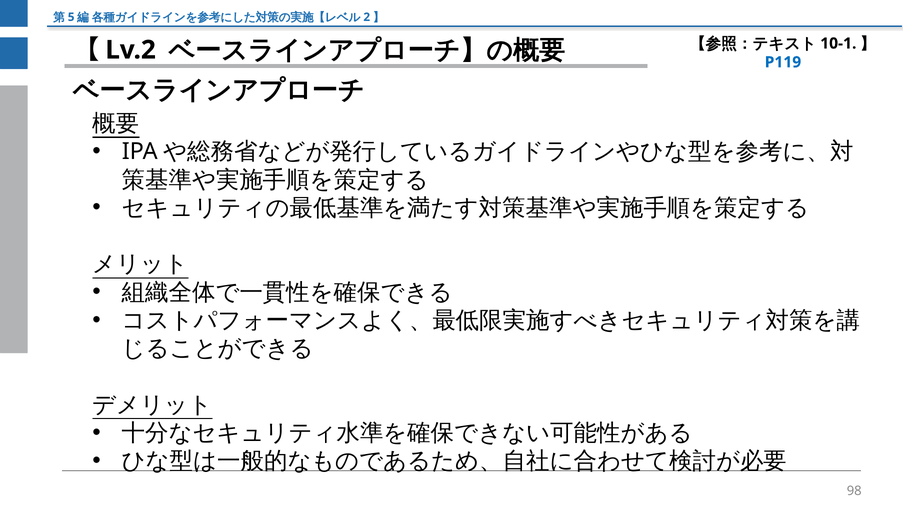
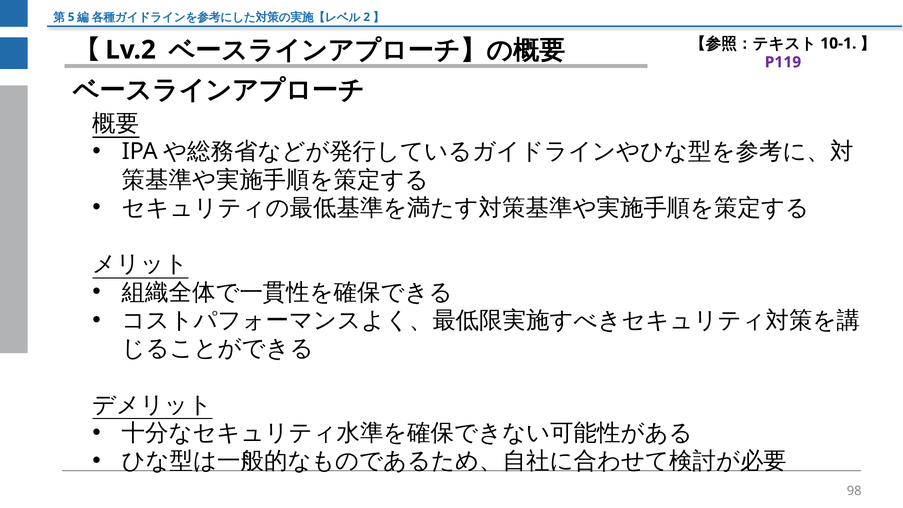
P119 colour: blue -> purple
